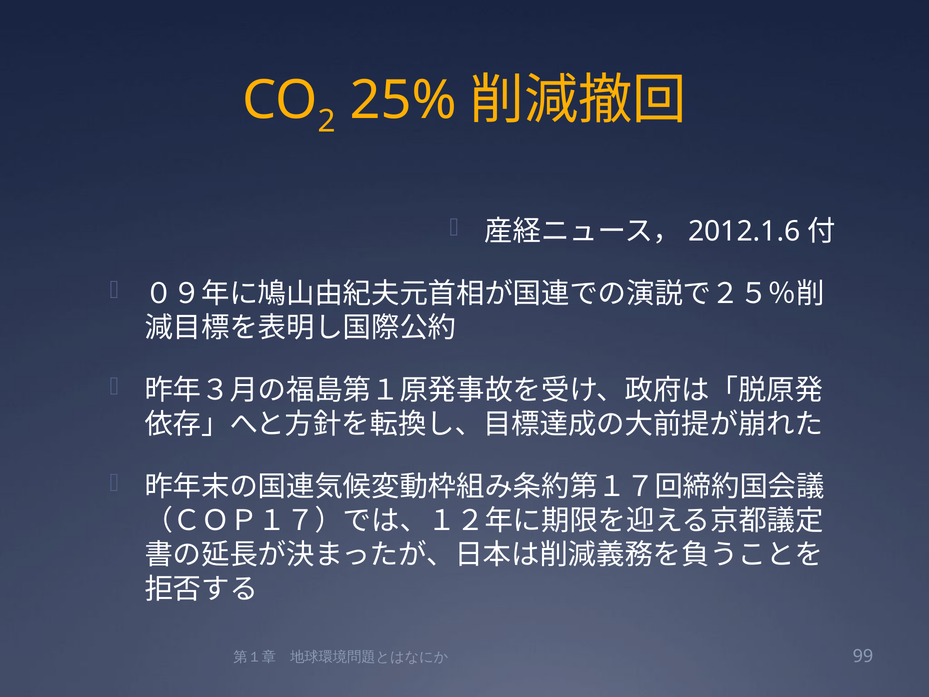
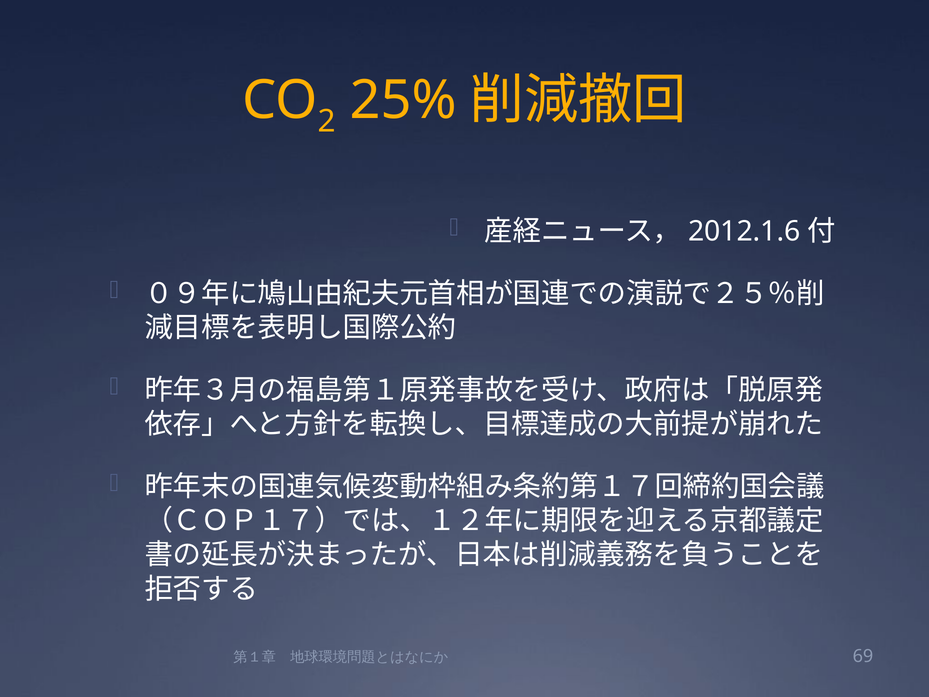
99: 99 -> 69
